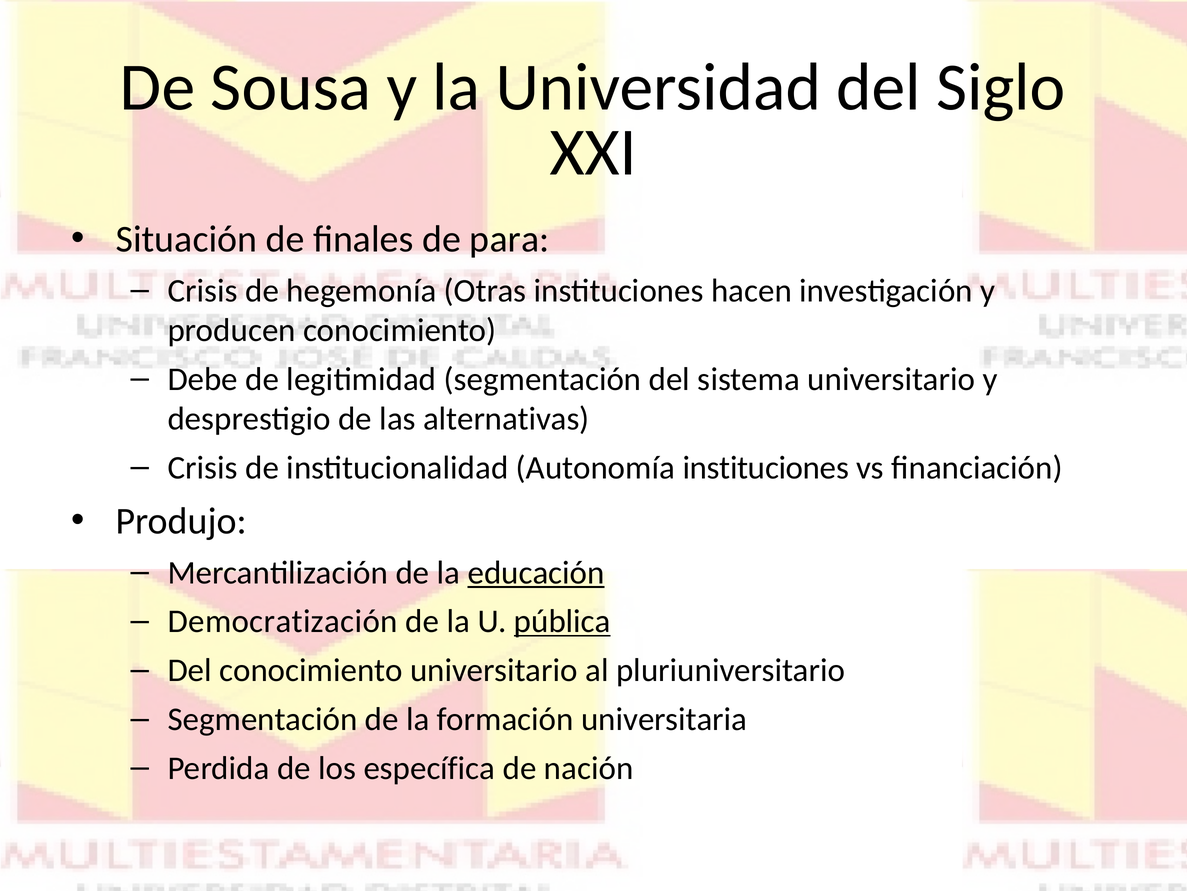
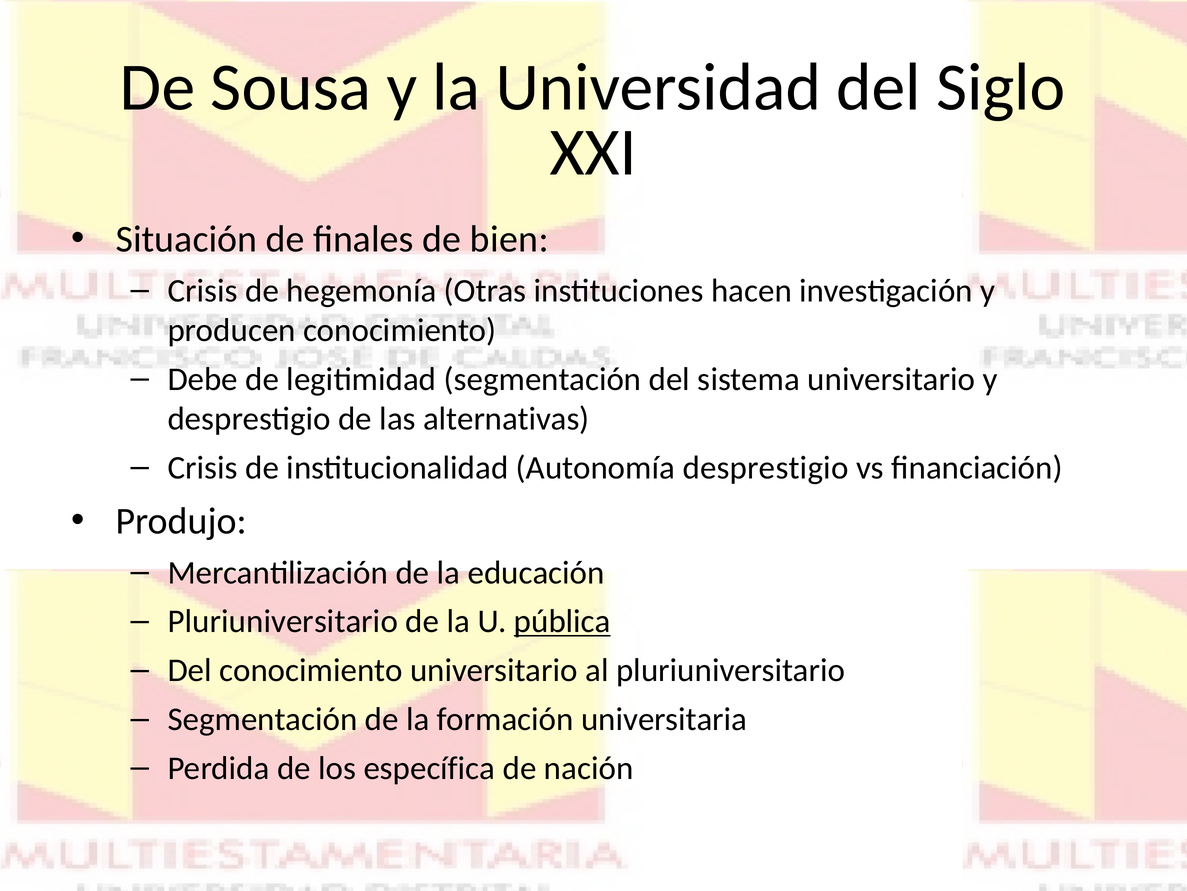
para: para -> bien
Autonomía instituciones: instituciones -> desprestigio
educación underline: present -> none
Democratización at (283, 621): Democratización -> Pluriuniversitario
